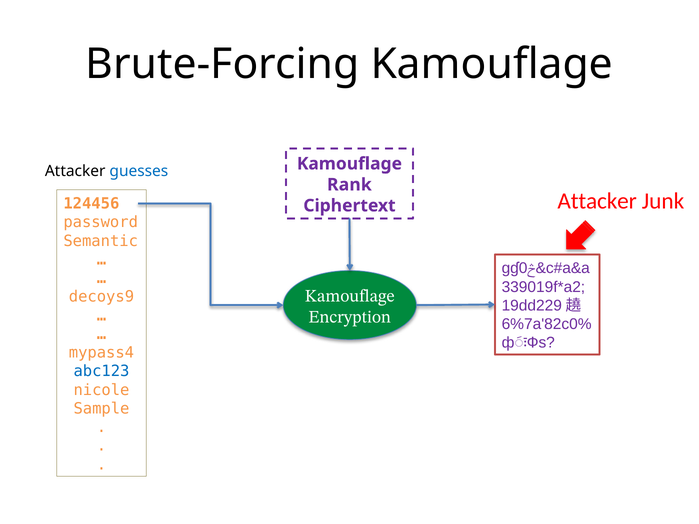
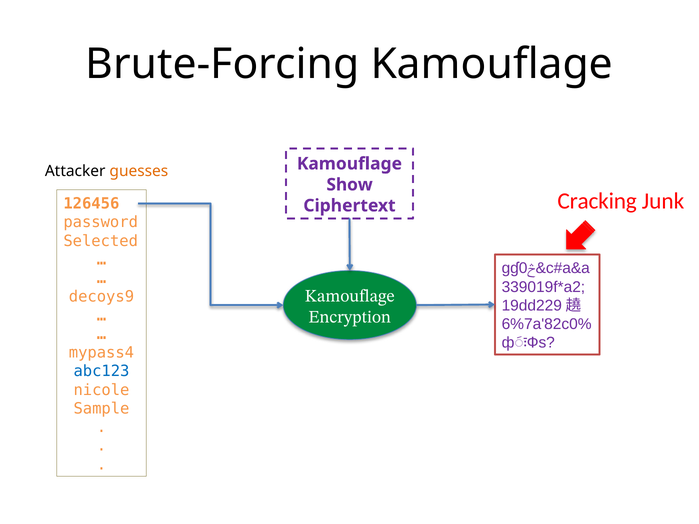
guesses colour: blue -> orange
Rank: Rank -> Show
Attacker at (597, 201): Attacker -> Cracking
124456: 124456 -> 126456
Semantic: Semantic -> Selected
